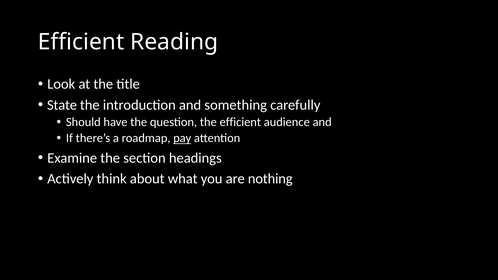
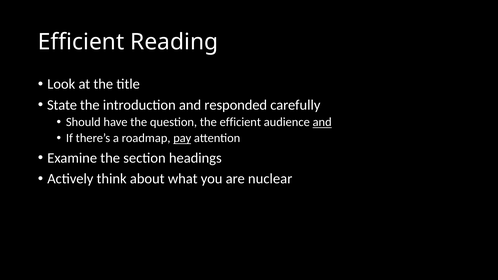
something: something -> responded
and at (322, 122) underline: none -> present
nothing: nothing -> nuclear
